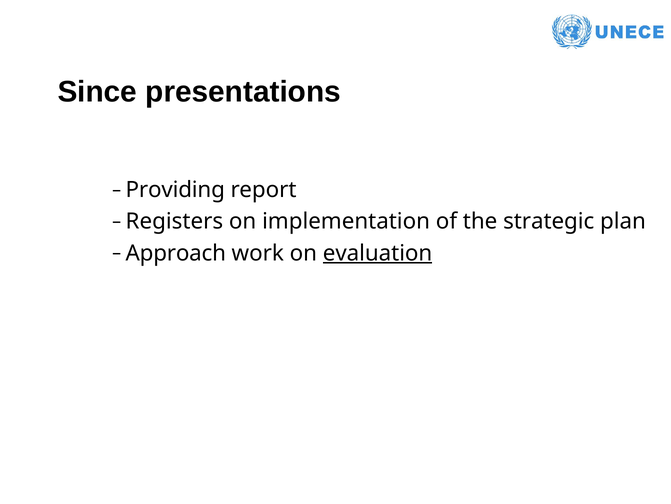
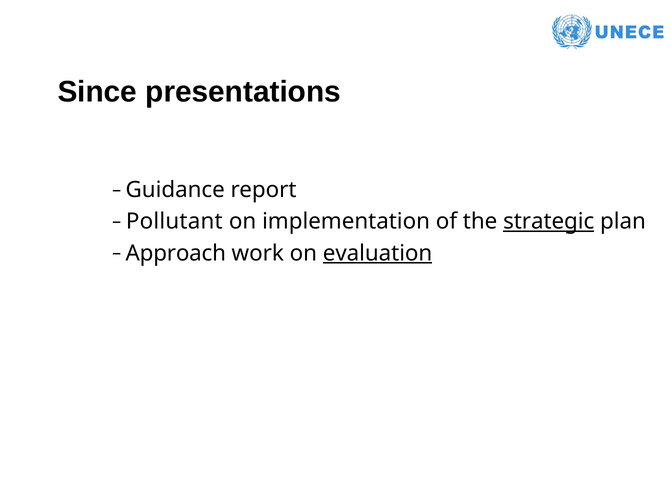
Providing: Providing -> Guidance
Registers: Registers -> Pollutant
strategic underline: none -> present
